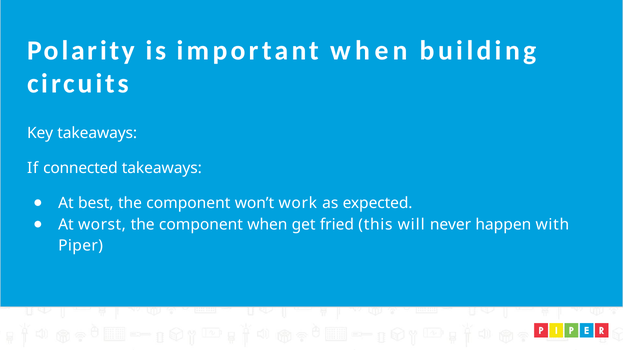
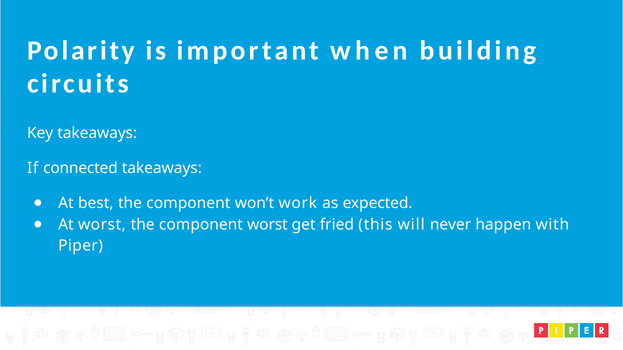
component when: when -> worst
